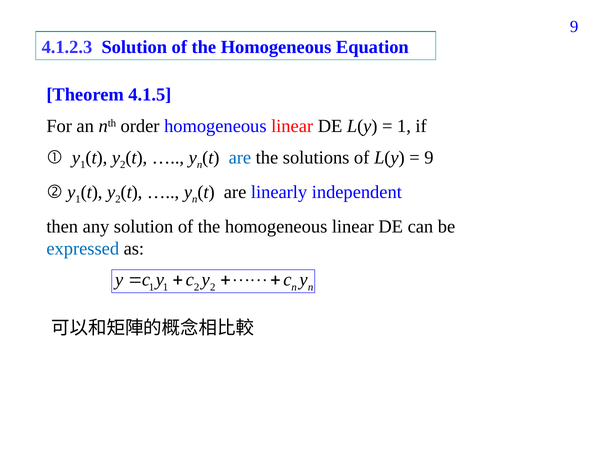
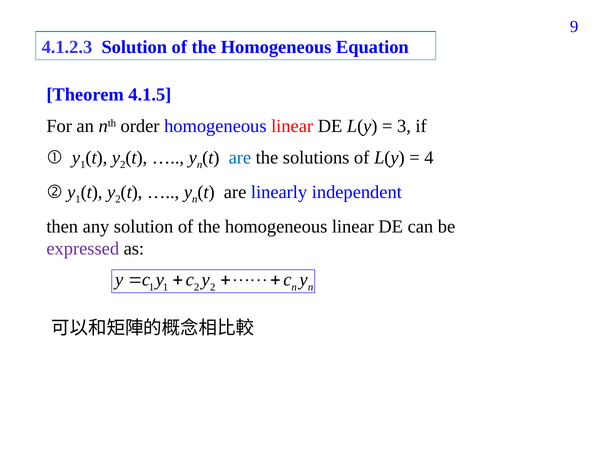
1 at (404, 126): 1 -> 3
9 at (429, 157): 9 -> 4
expressed colour: blue -> purple
